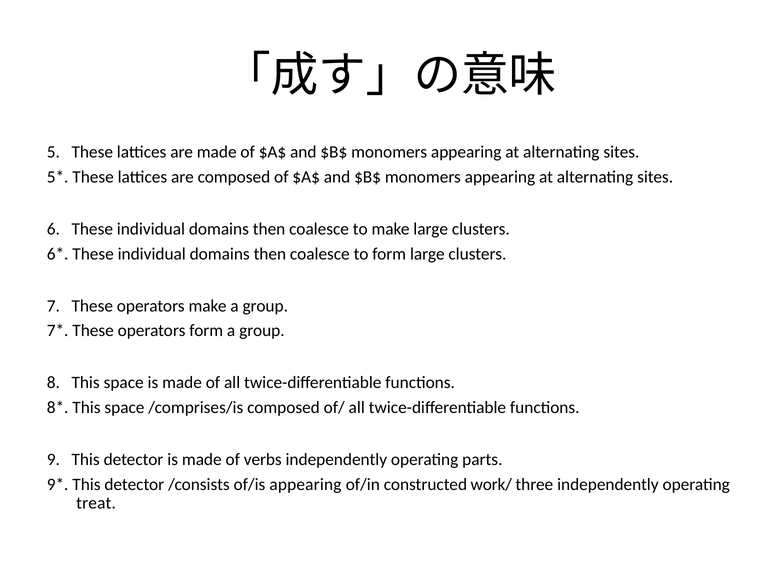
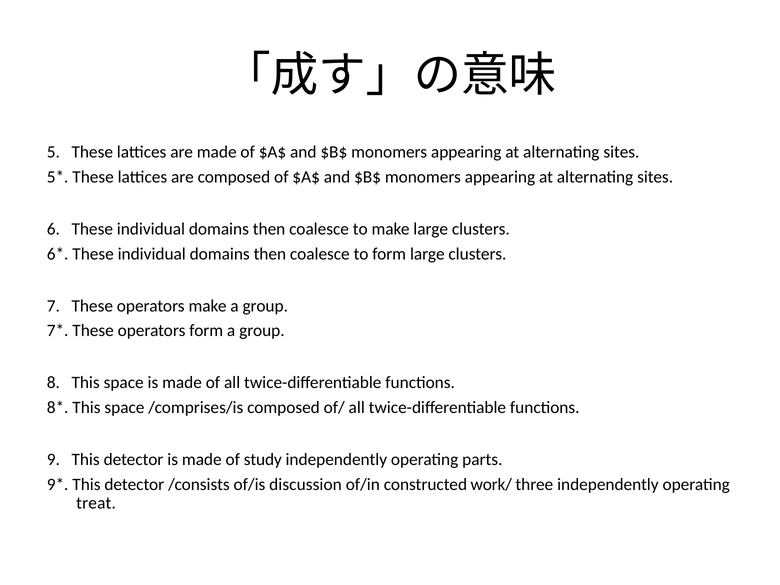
verbs: verbs -> study
of/is appearing: appearing -> discussion
